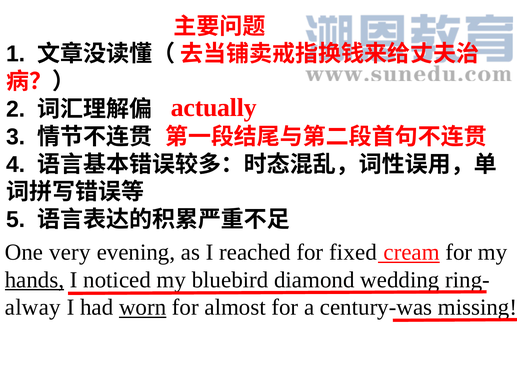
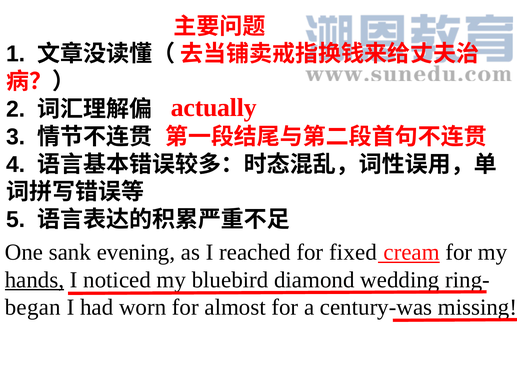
very: very -> sank
alway: alway -> began
worn underline: present -> none
